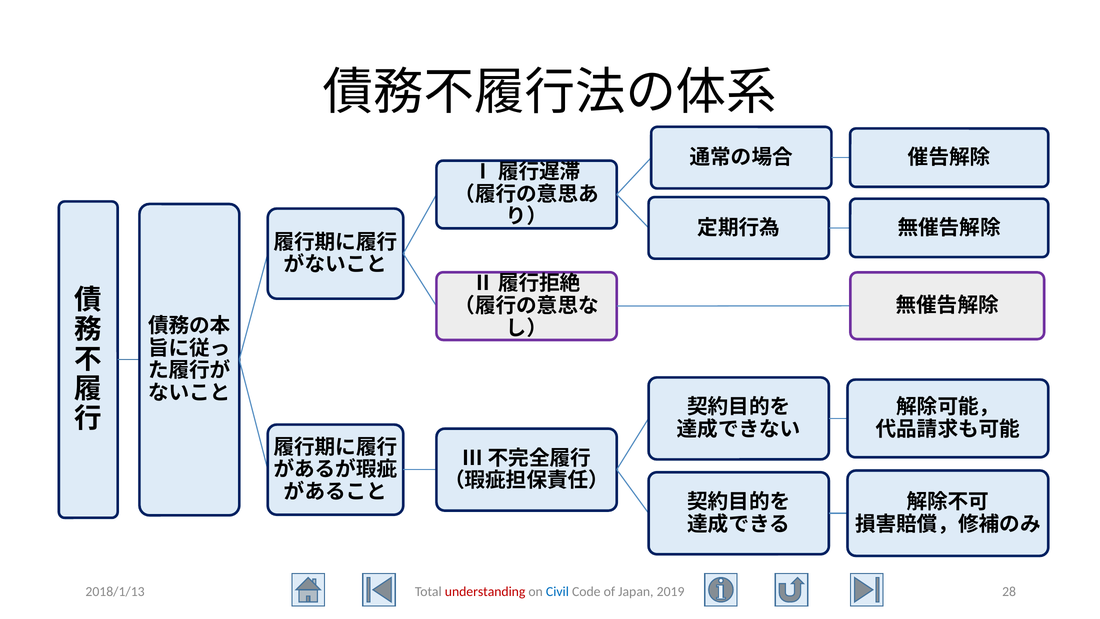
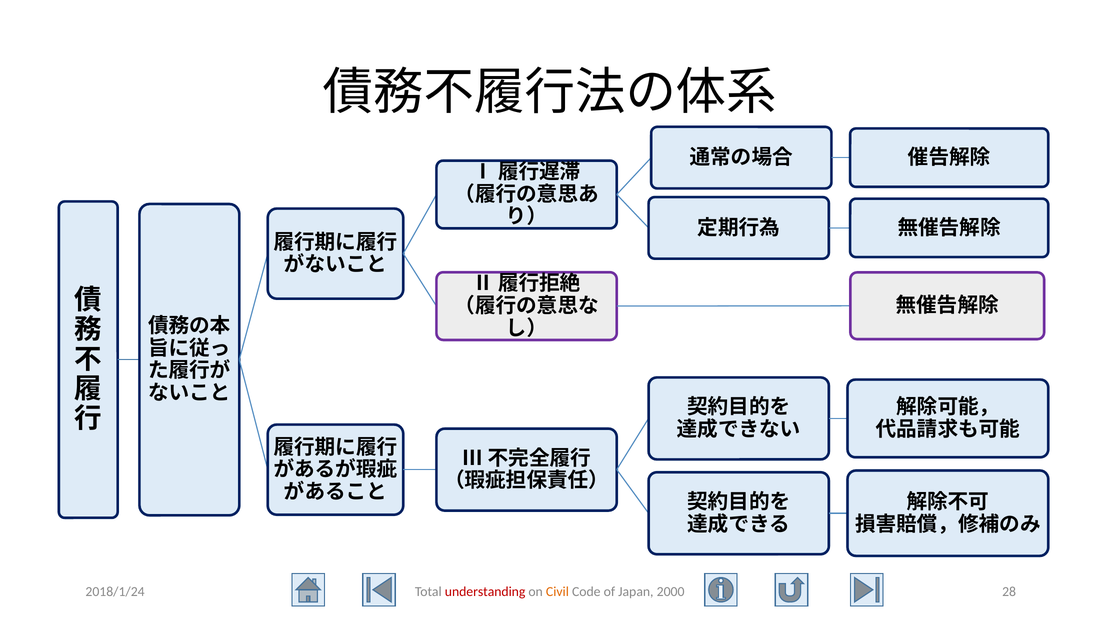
2018/1/13: 2018/1/13 -> 2018/1/24
Civil colour: blue -> orange
2019: 2019 -> 2000
